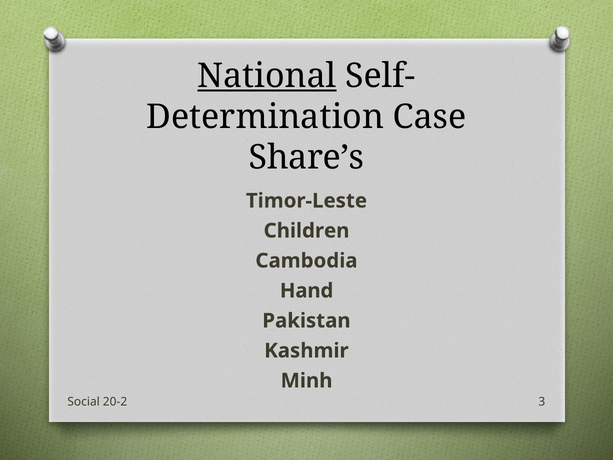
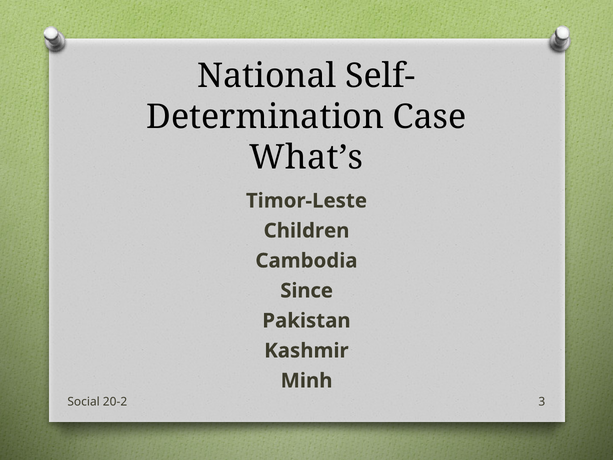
National underline: present -> none
Share’s: Share’s -> What’s
Hand: Hand -> Since
